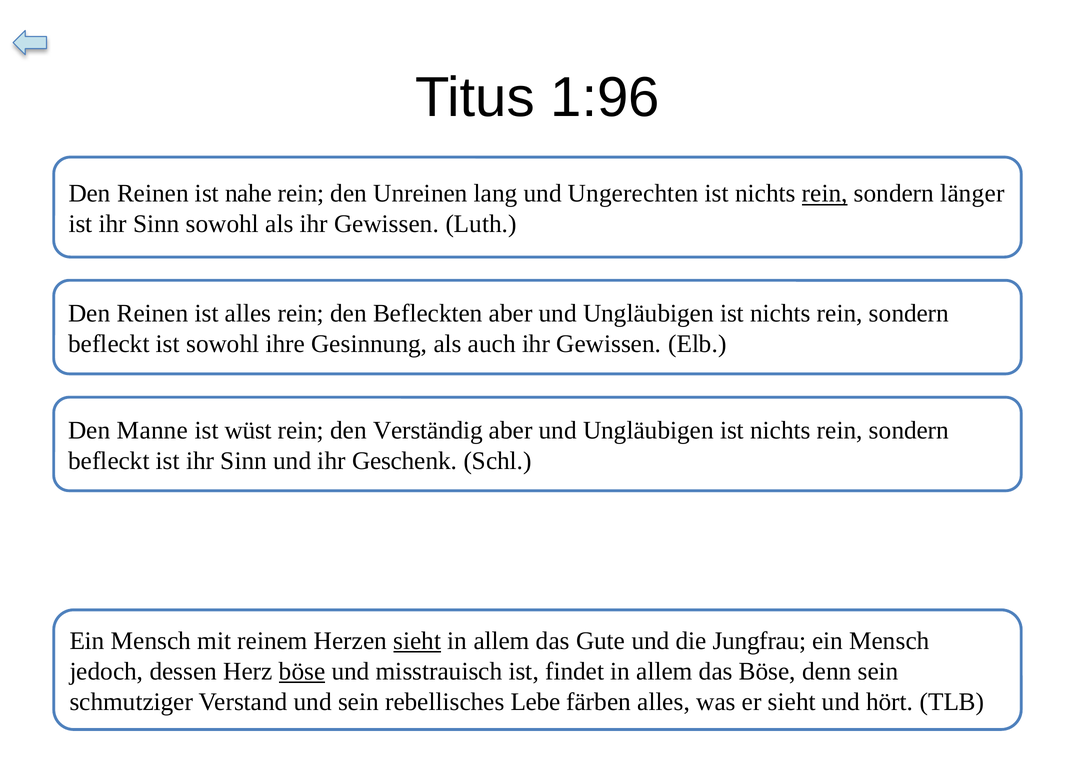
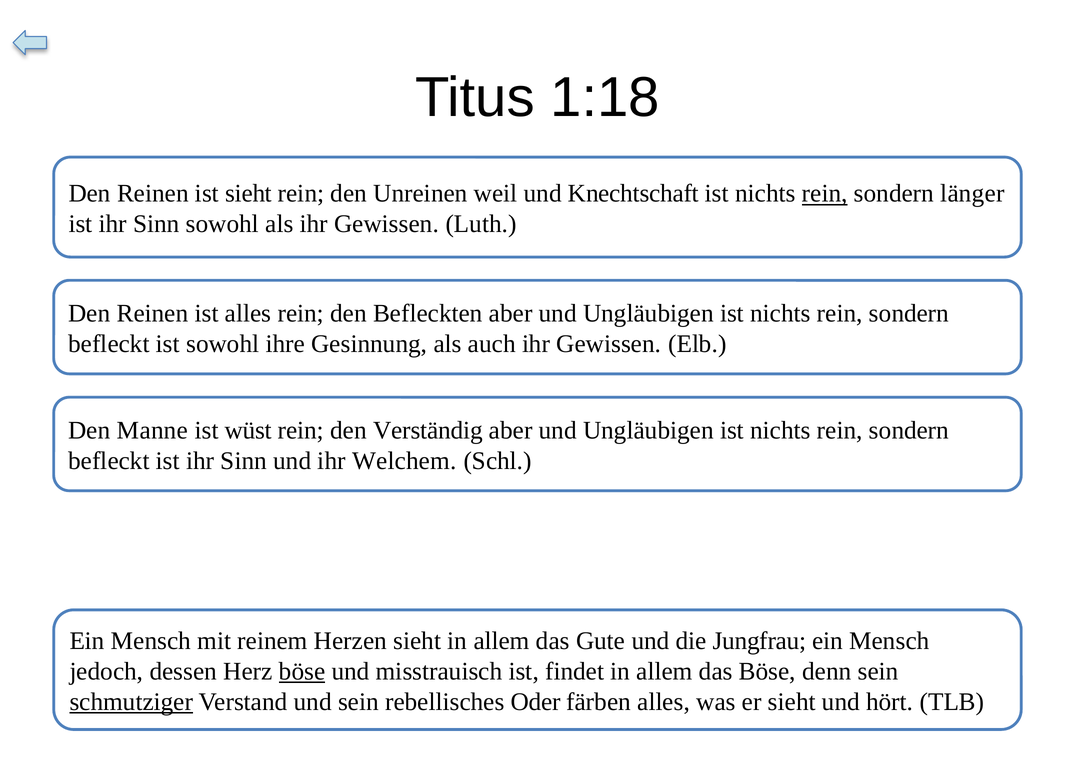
1:96: 1:96 -> 1:18
ist nahe: nahe -> sieht
lang: lang -> weil
Ungerechten: Ungerechten -> Knechtschaft
Geschenk: Geschenk -> Welchem
sieht at (417, 641) underline: present -> none
schmutziger underline: none -> present
Lebe: Lebe -> Oder
